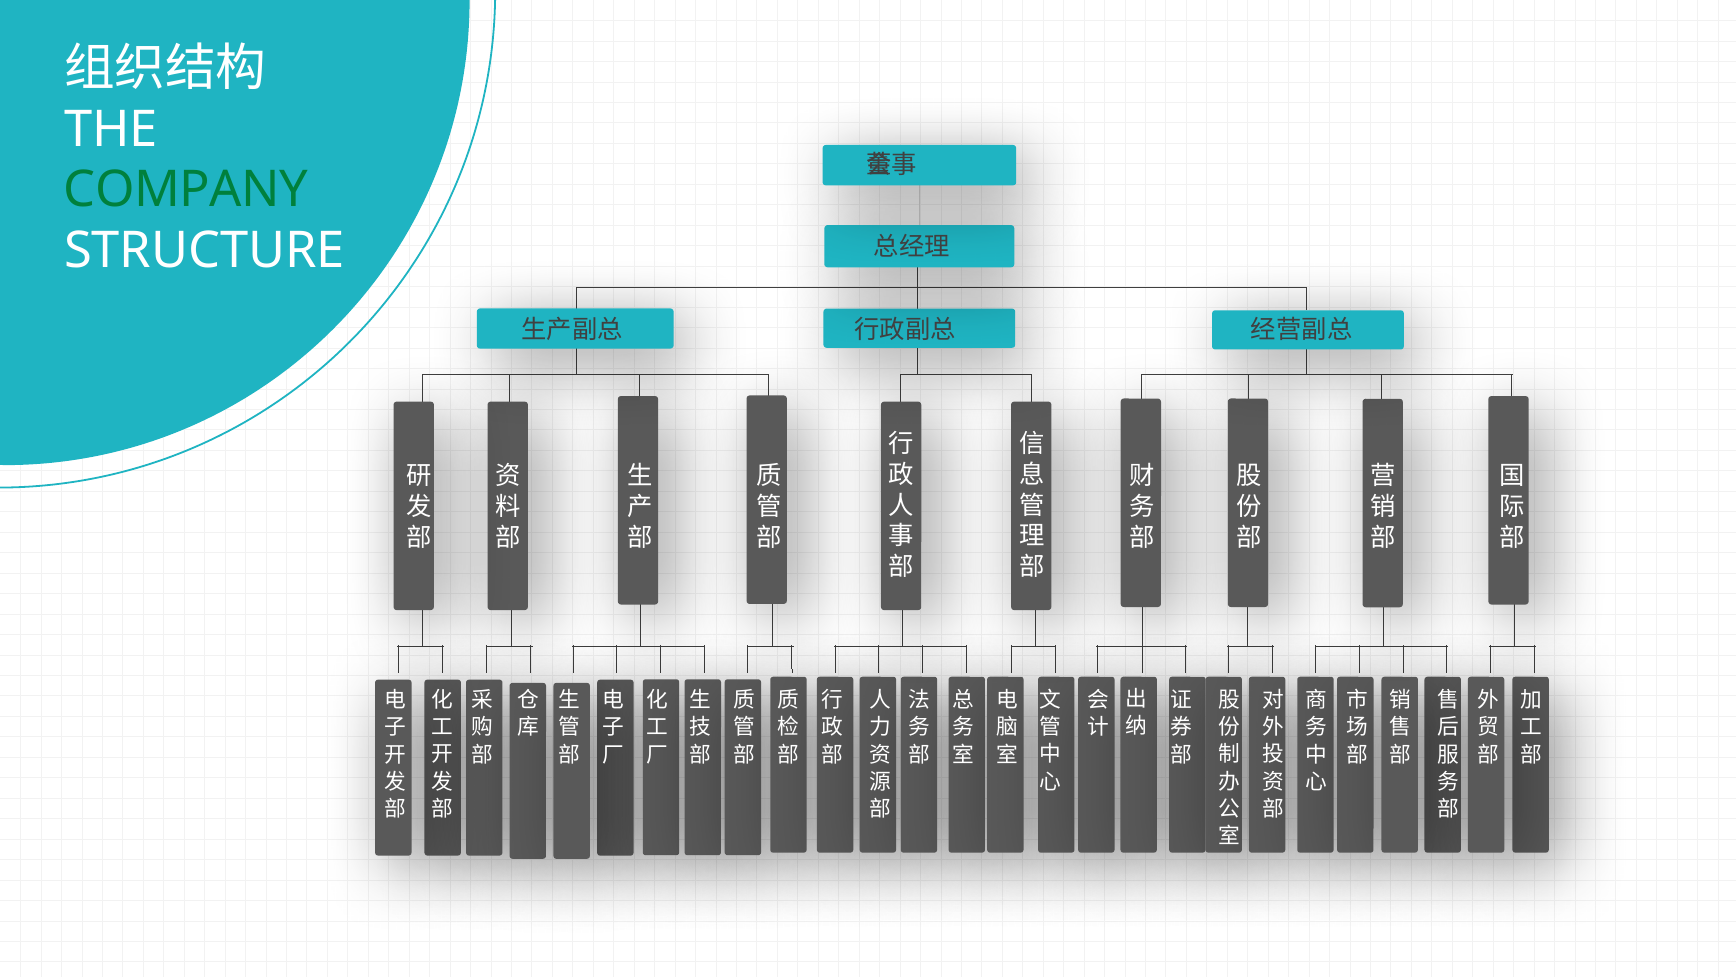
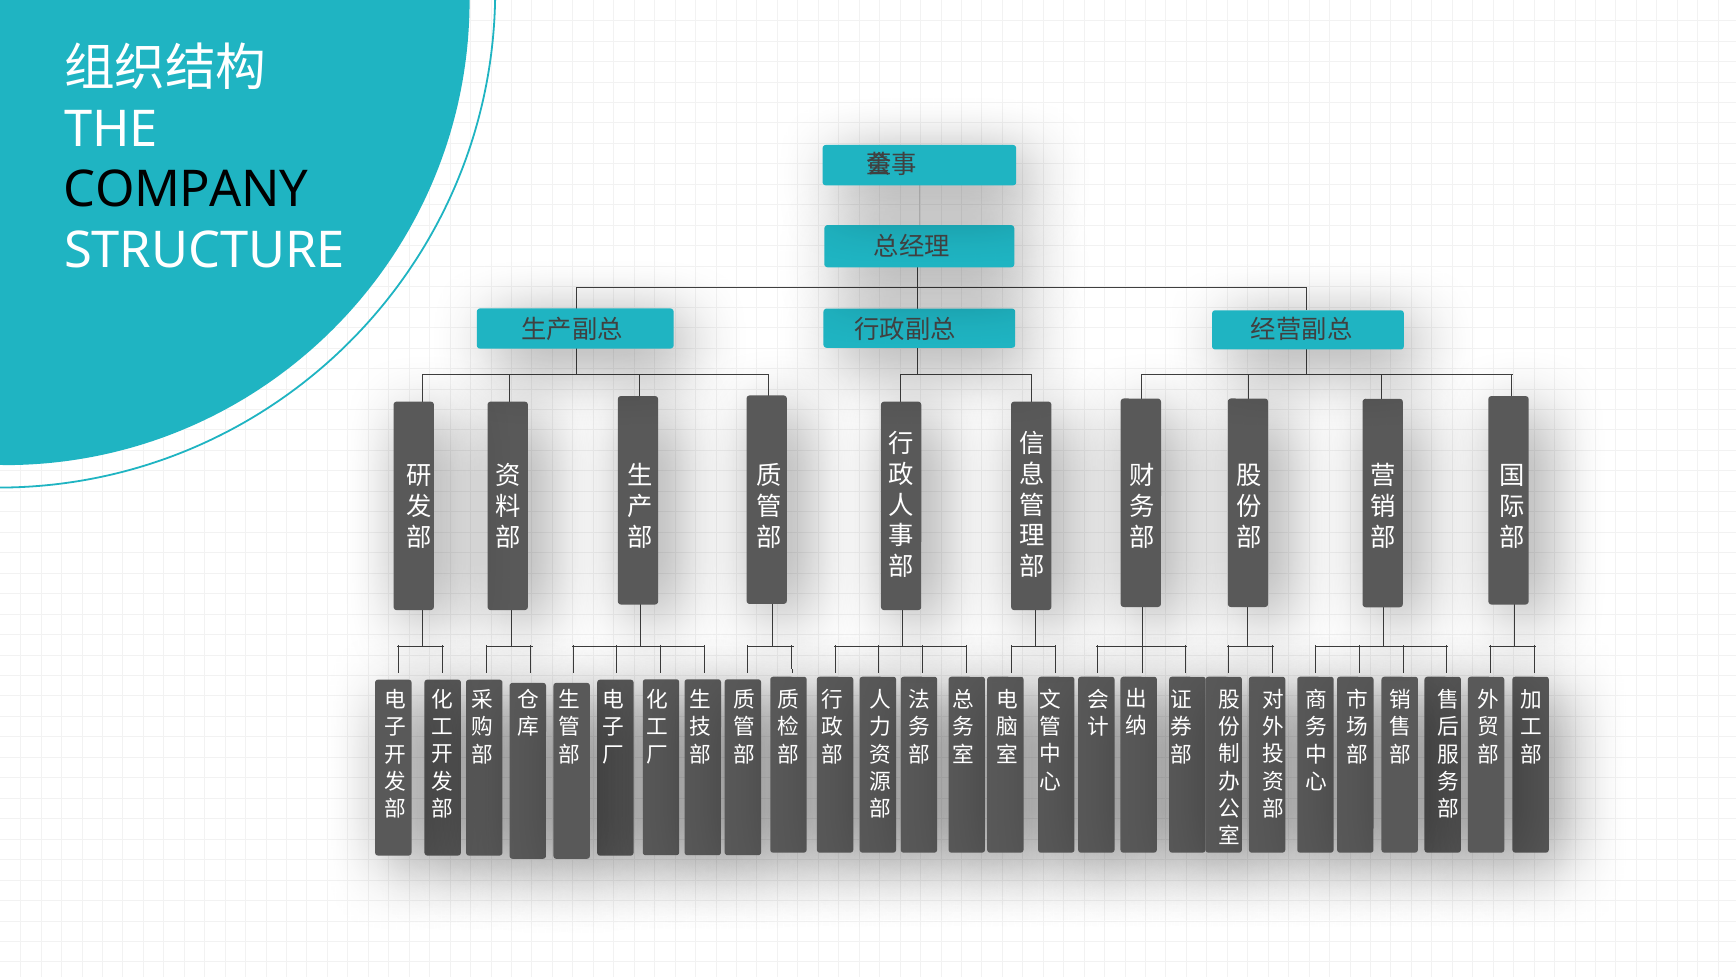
COMPANY colour: green -> black
